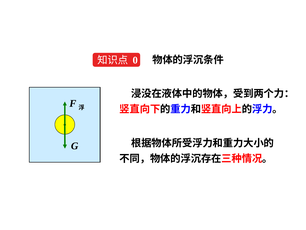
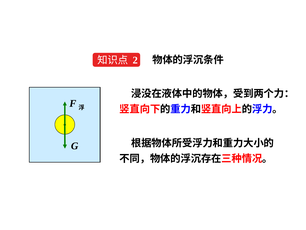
0: 0 -> 2
